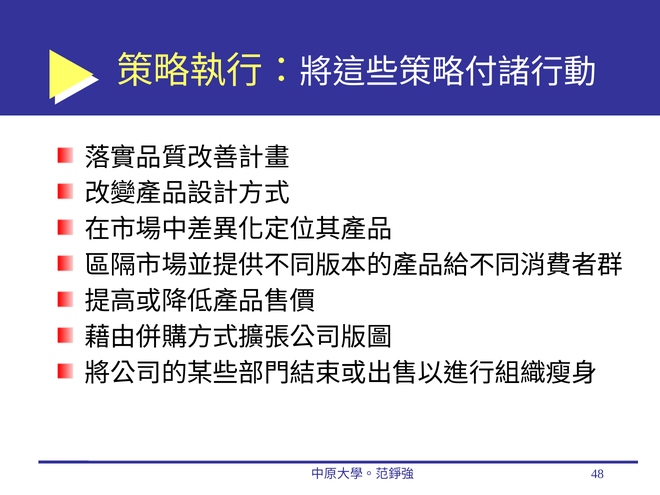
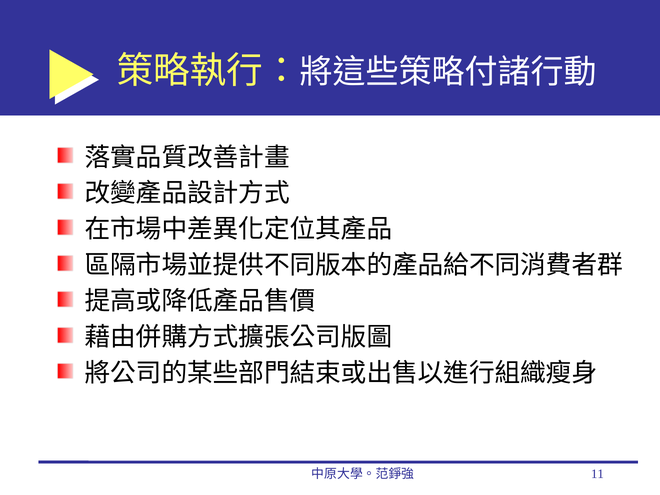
48: 48 -> 11
